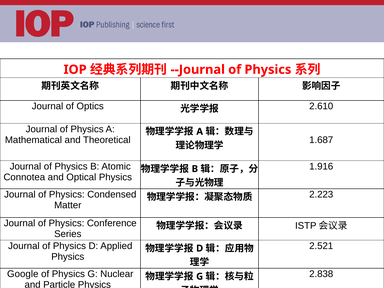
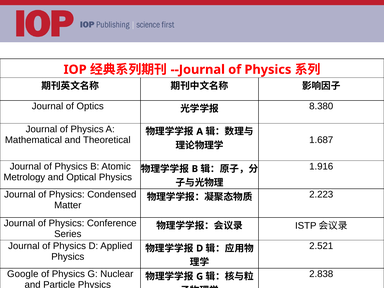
2.610: 2.610 -> 8.380
Connotea: Connotea -> Metrology
